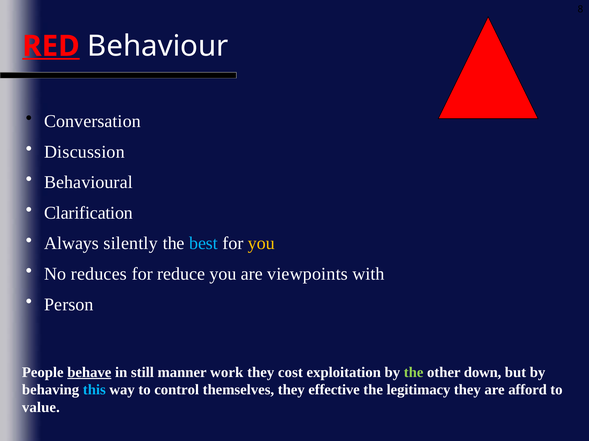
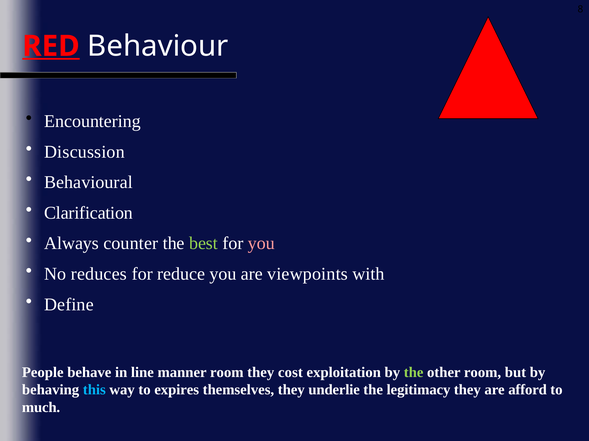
Conversation: Conversation -> Encountering
silently: silently -> counter
best colour: light blue -> light green
you at (261, 244) colour: yellow -> pink
Person: Person -> Define
behave underline: present -> none
still: still -> line
manner work: work -> room
other down: down -> room
control: control -> expires
effective: effective -> underlie
value: value -> much
